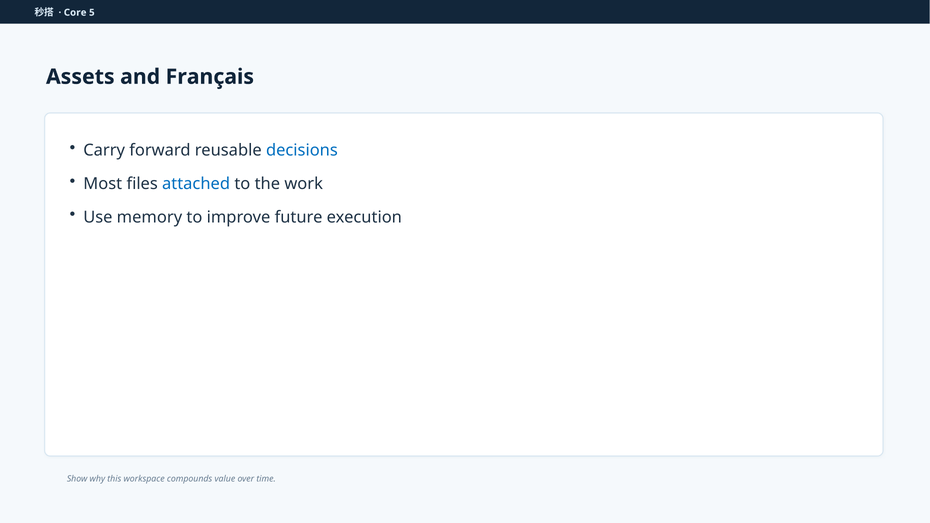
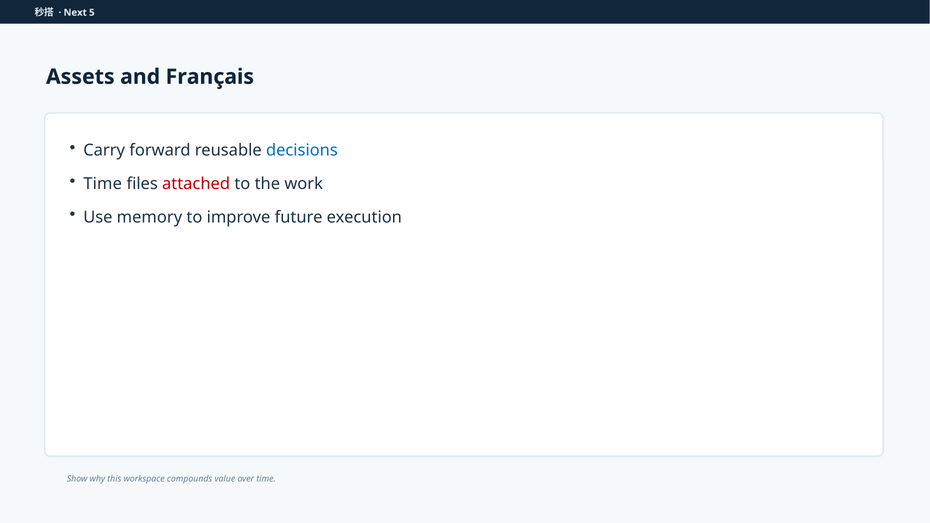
Core: Core -> Next
Most at (103, 184): Most -> Time
attached colour: blue -> red
